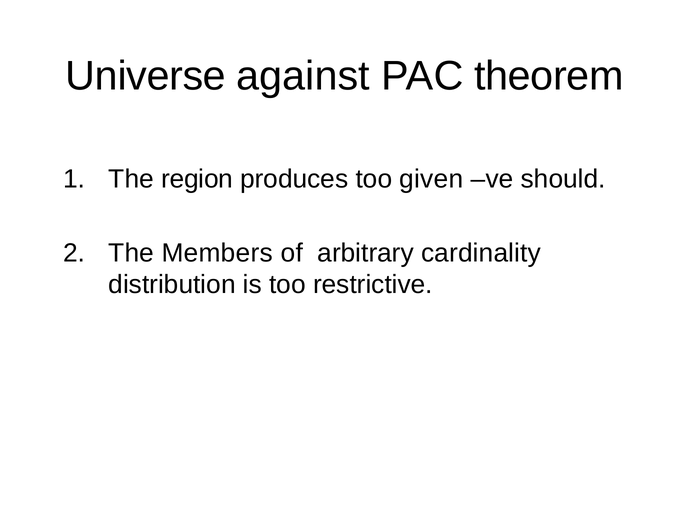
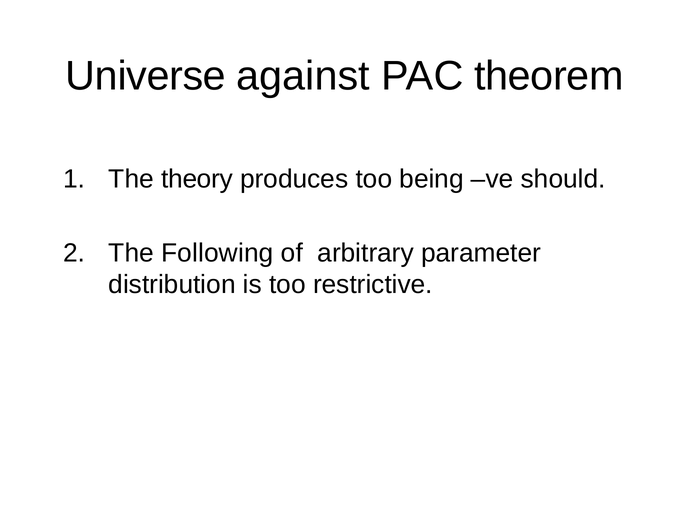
region: region -> theory
given: given -> being
Members: Members -> Following
cardinality: cardinality -> parameter
